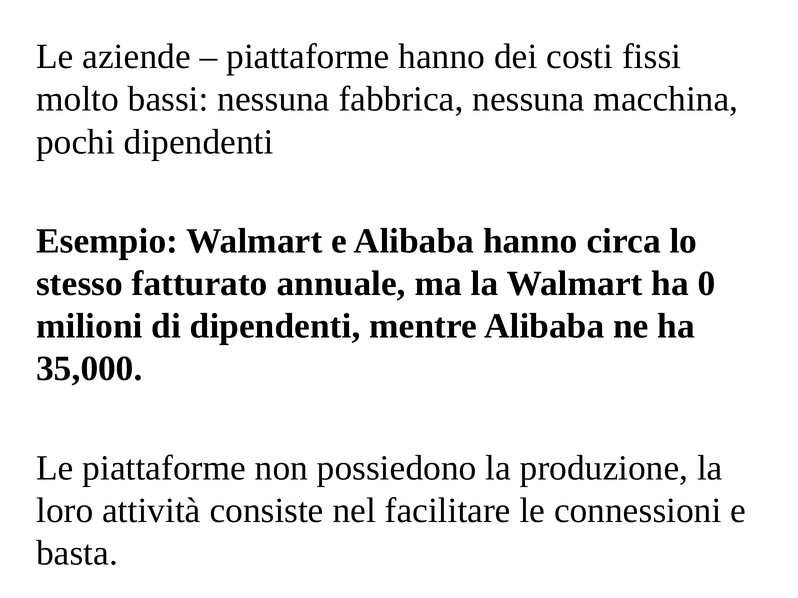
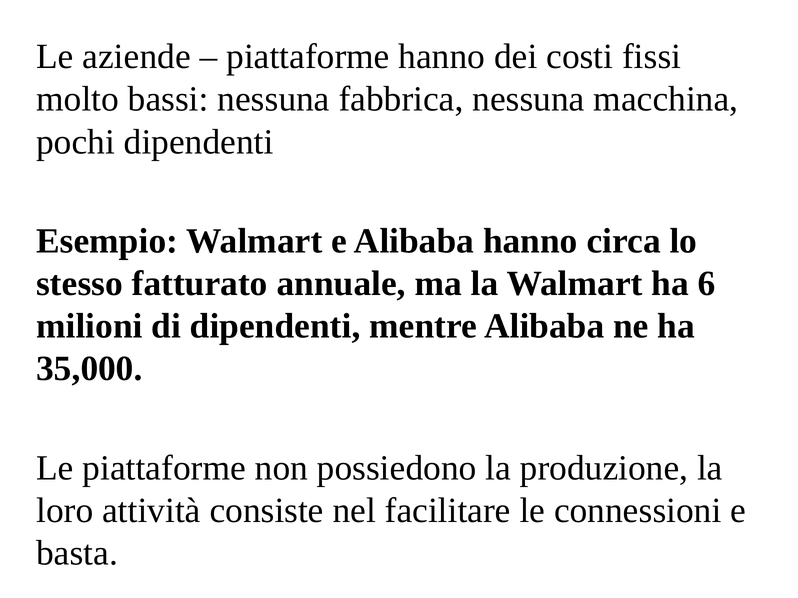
0: 0 -> 6
